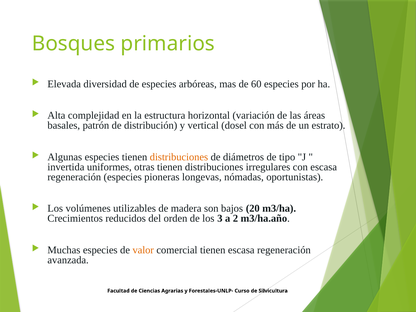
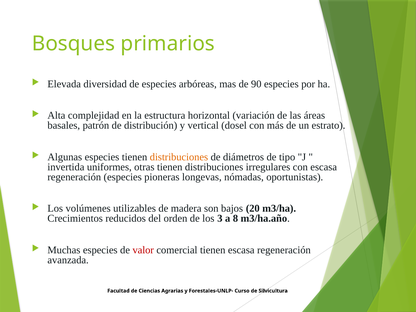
60: 60 -> 90
2: 2 -> 8
valor colour: orange -> red
